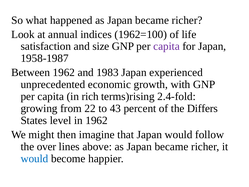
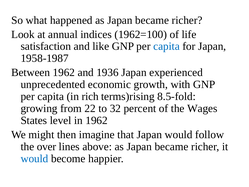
size: size -> like
capita at (167, 46) colour: purple -> blue
1983: 1983 -> 1936
2.4-fold: 2.4-fold -> 8.5-fold
43: 43 -> 32
Differs: Differs -> Wages
